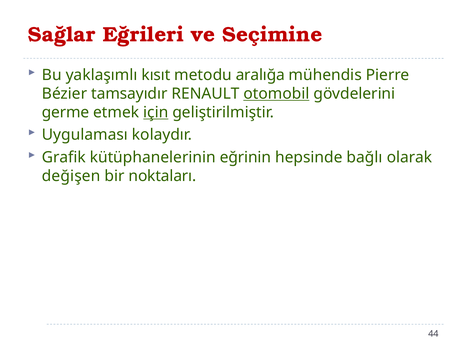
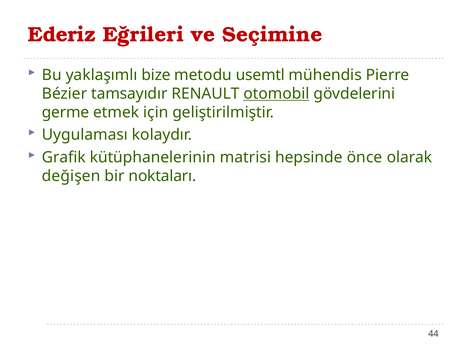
Sağlar: Sağlar -> Ederiz
kısıt: kısıt -> bize
aralığa: aralığa -> usemtl
için underline: present -> none
eğrinin: eğrinin -> matrisi
bağlı: bağlı -> önce
